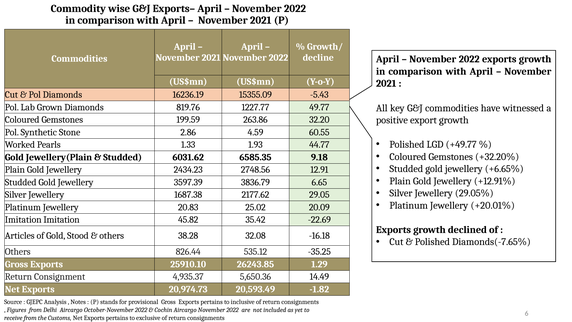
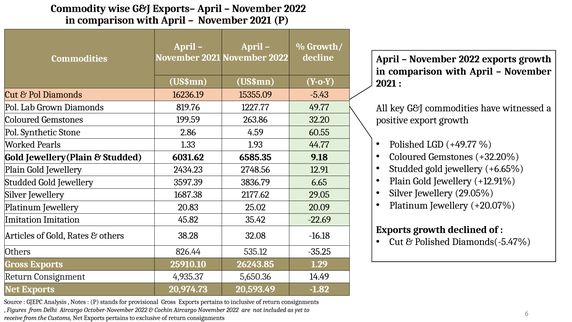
+20.01%: +20.01% -> +20.07%
Stood: Stood -> Rates
Diamonds(-7.65%: Diamonds(-7.65% -> Diamonds(-5.47%
